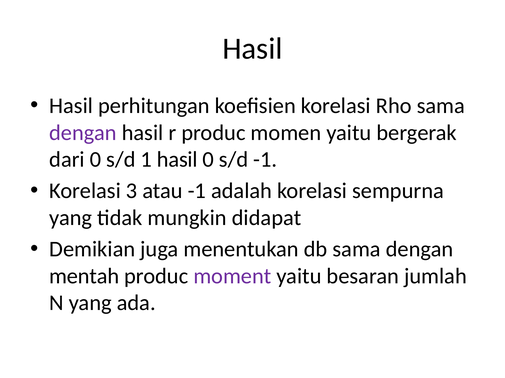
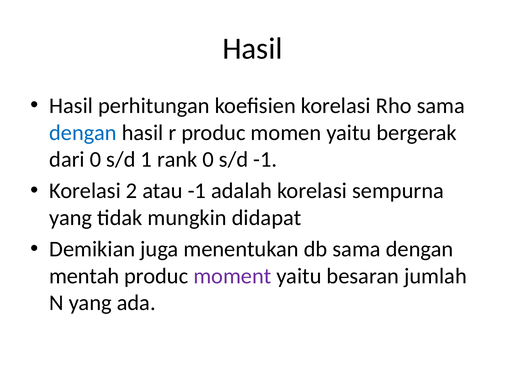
dengan at (83, 133) colour: purple -> blue
1 hasil: hasil -> rank
3: 3 -> 2
